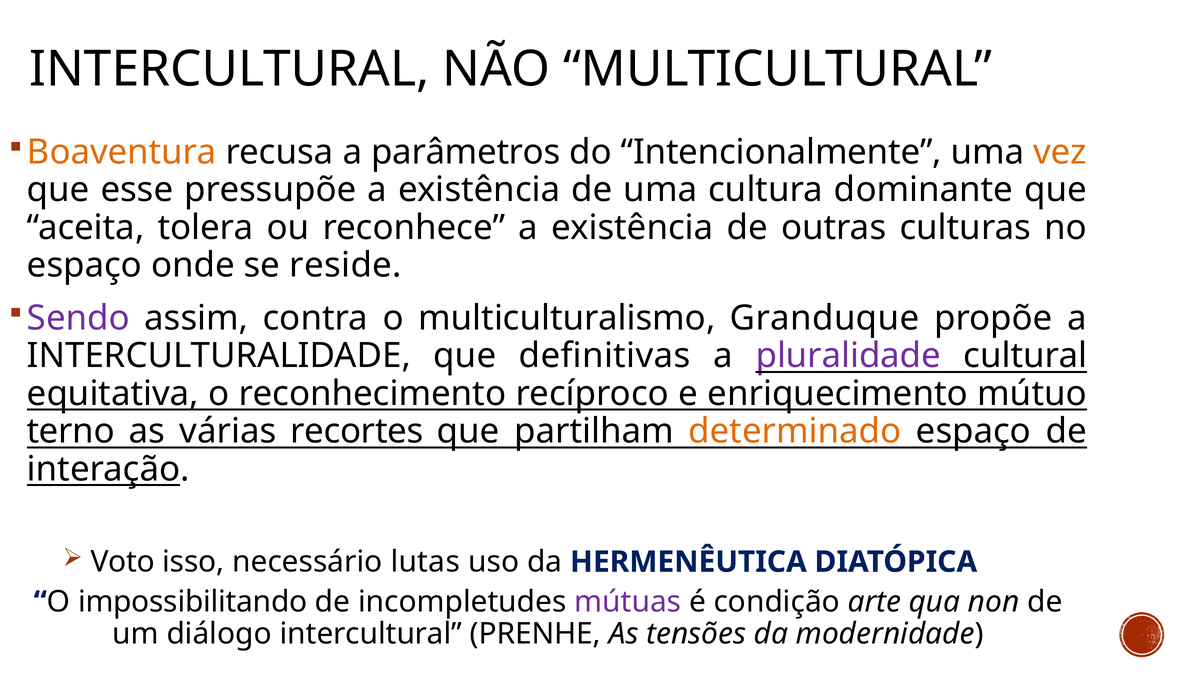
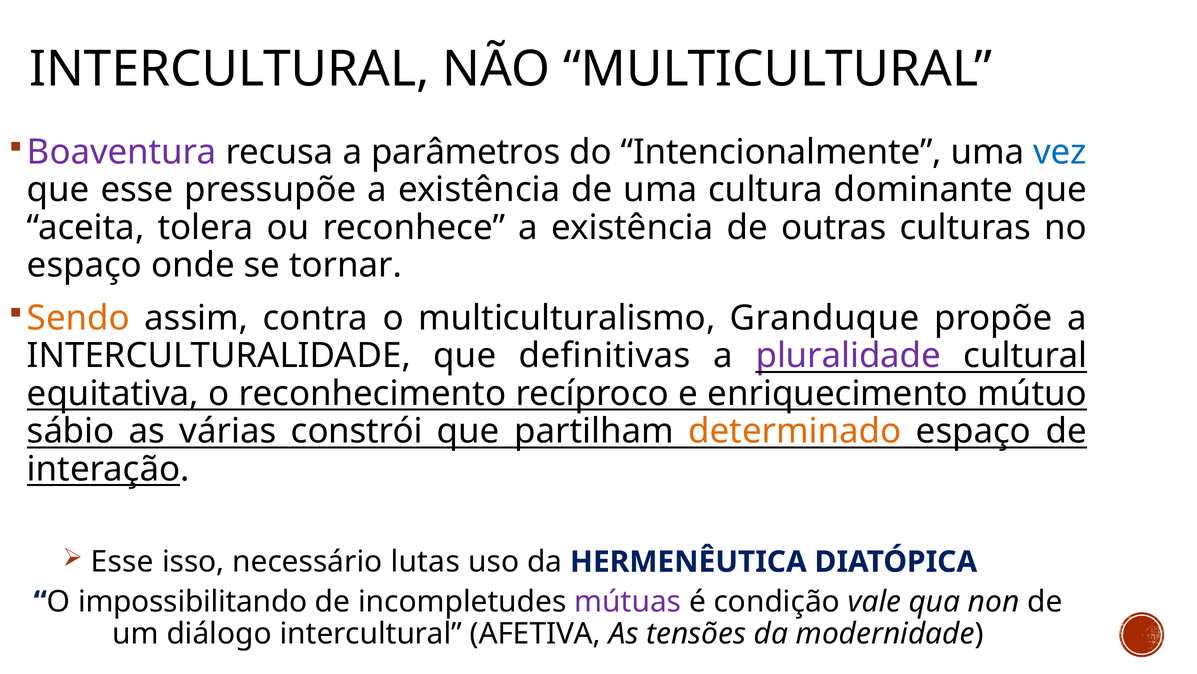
Boaventura colour: orange -> purple
vez colour: orange -> blue
reside: reside -> tornar
Sendo colour: purple -> orange
terno: terno -> sábio
recortes: recortes -> constrói
Voto at (123, 561): Voto -> Esse
arte: arte -> vale
PRENHE: PRENHE -> AFETIVA
